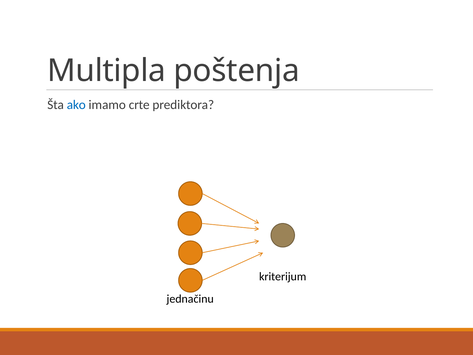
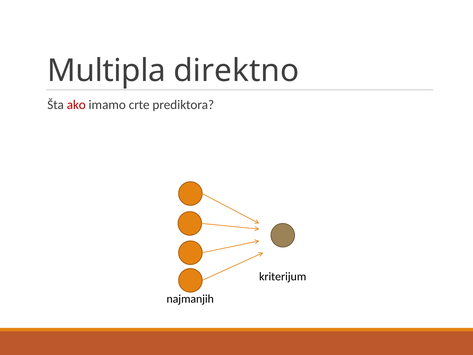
poštenja: poštenja -> direktno
ako colour: blue -> red
jednačinu: jednačinu -> najmanjih
